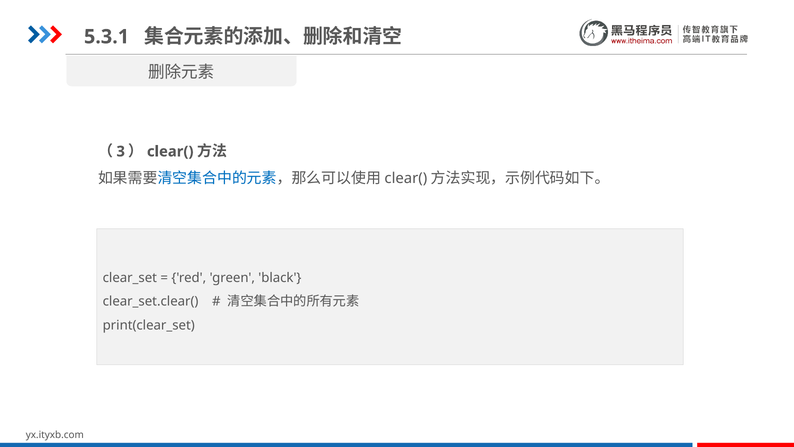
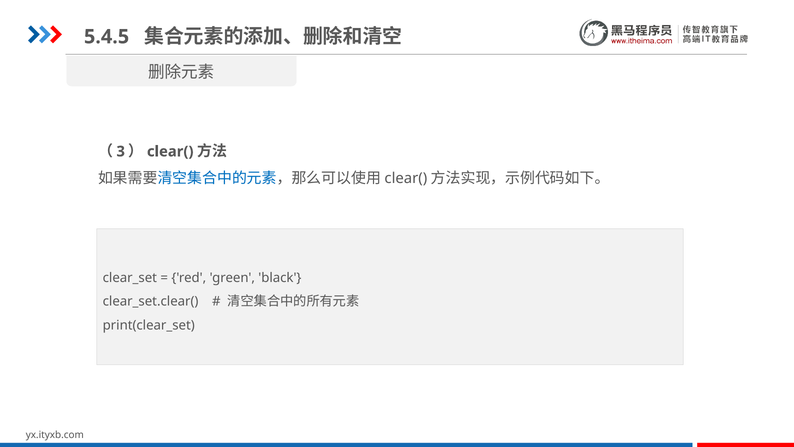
5.3.1: 5.3.1 -> 5.4.5
